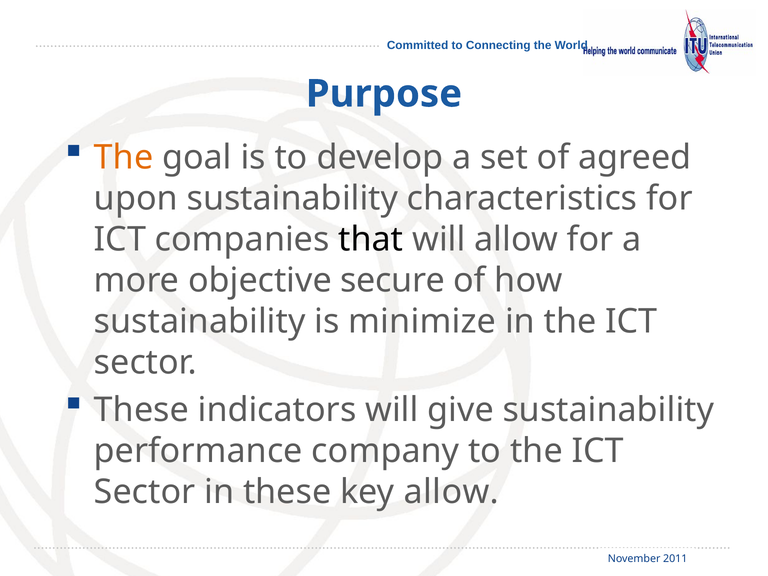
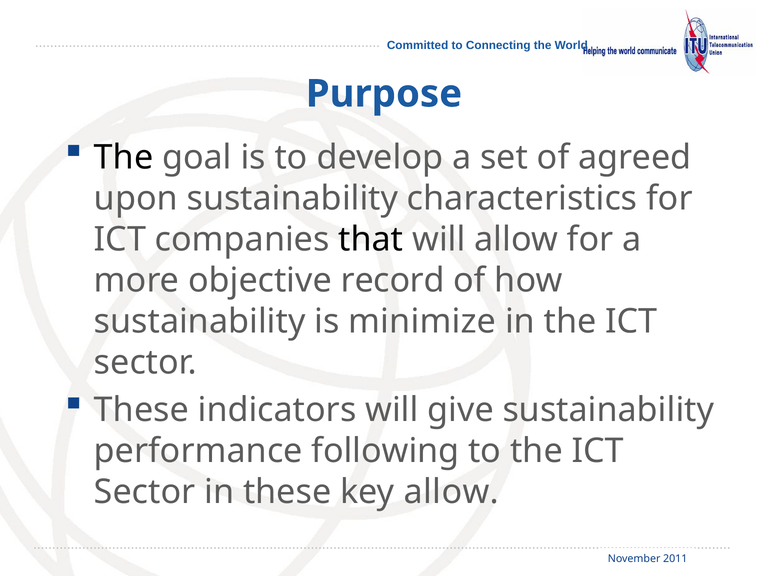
The at (124, 158) colour: orange -> black
secure: secure -> record
company: company -> following
